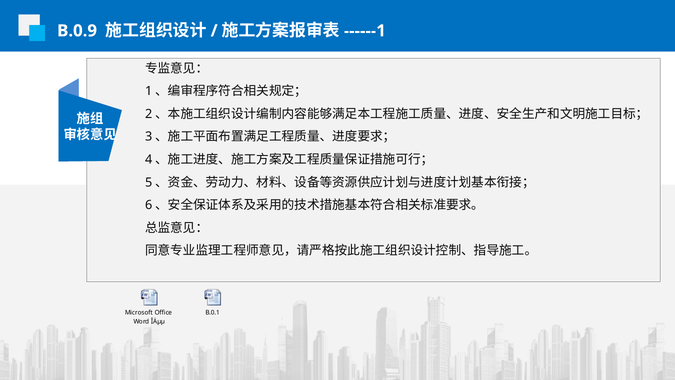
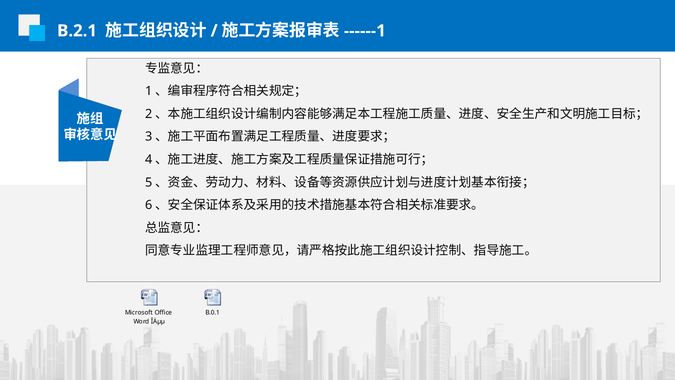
B.0.9: B.0.9 -> B.2.1
